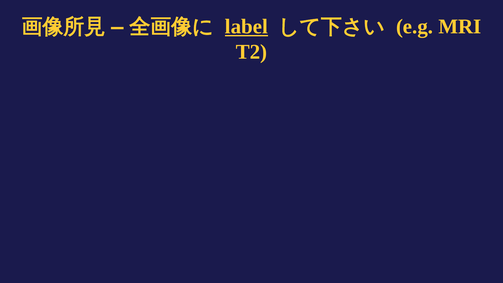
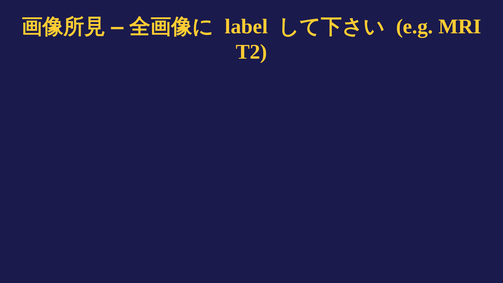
label underline: present -> none
